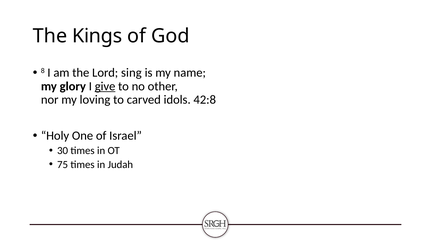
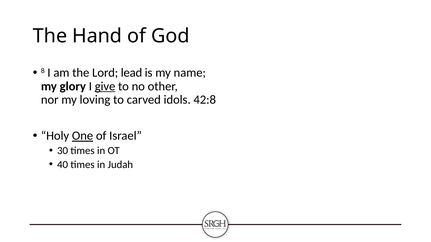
Kings: Kings -> Hand
sing: sing -> lead
One underline: none -> present
75: 75 -> 40
